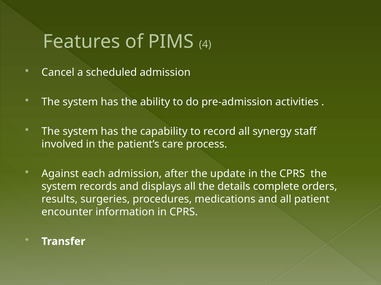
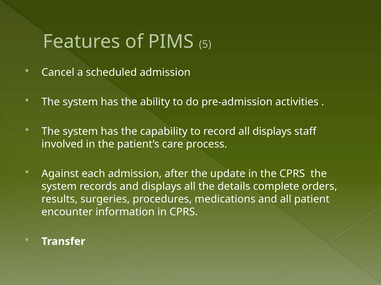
4: 4 -> 5
all synergy: synergy -> displays
